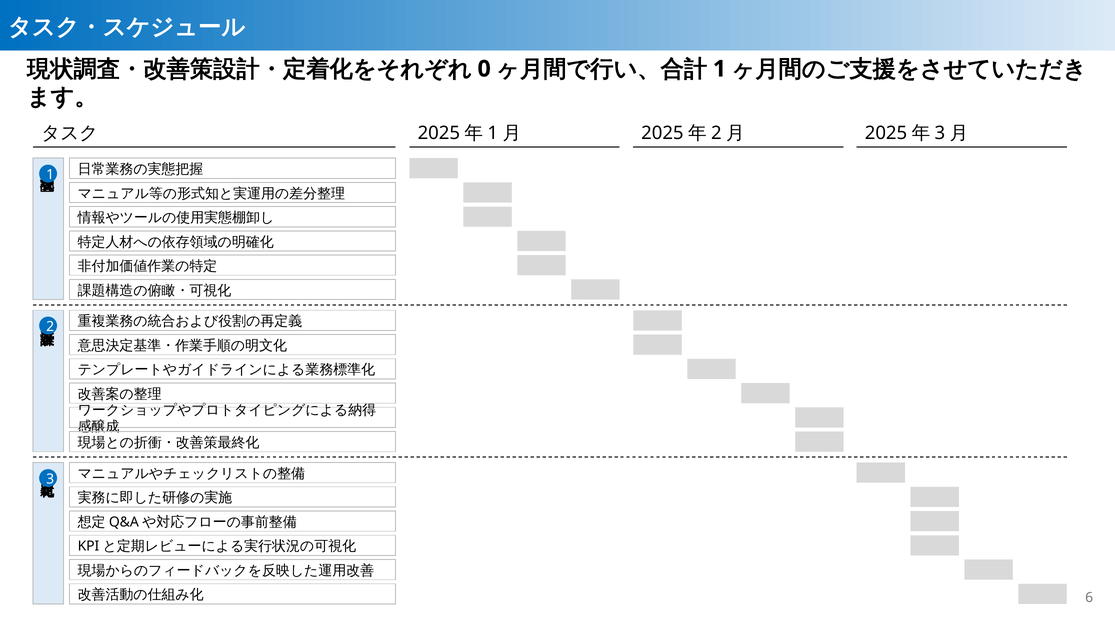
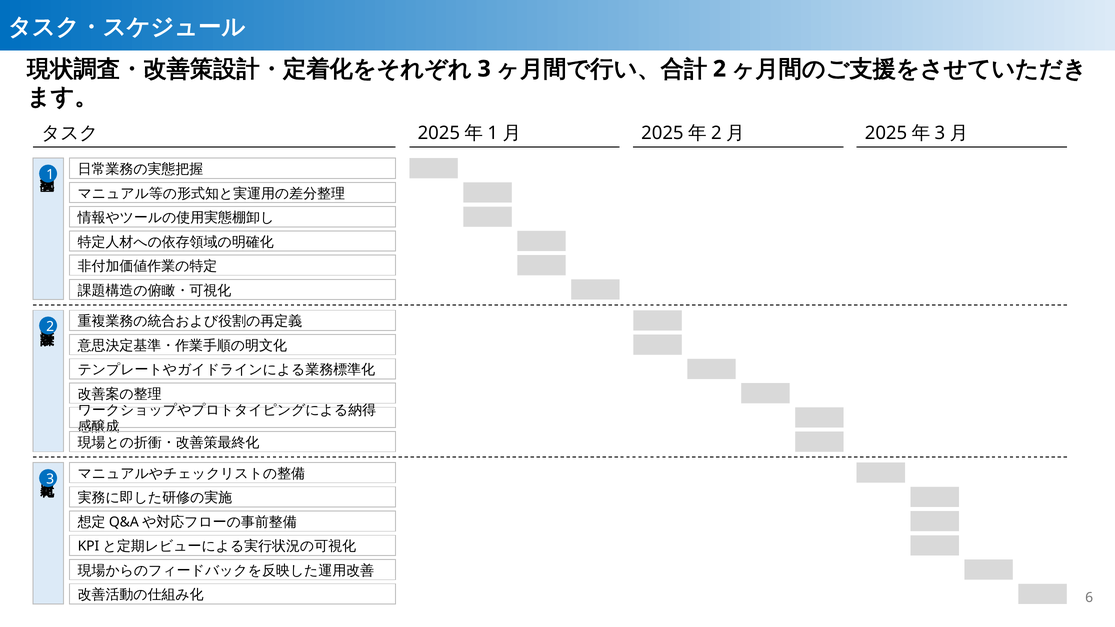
0 at (484, 69): 0 -> 3
1 at (719, 69): 1 -> 2
